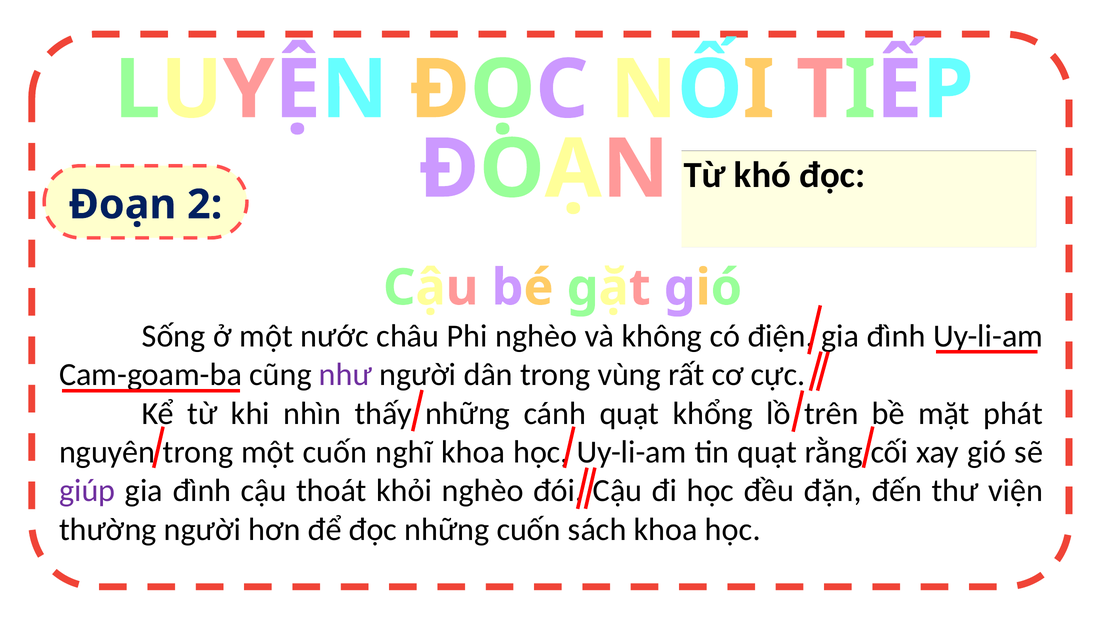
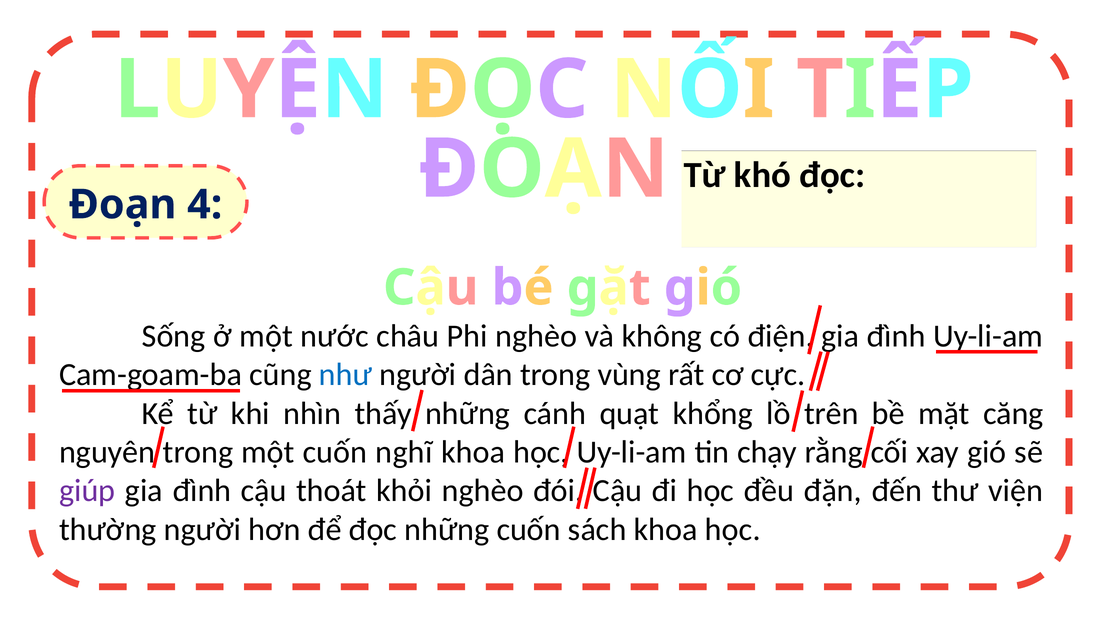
2: 2 -> 4
như colour: purple -> blue
phát: phát -> căng
tin quạt: quạt -> chạy
